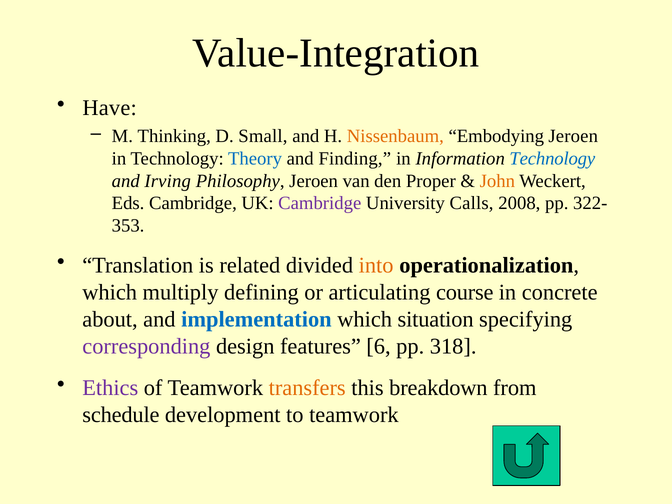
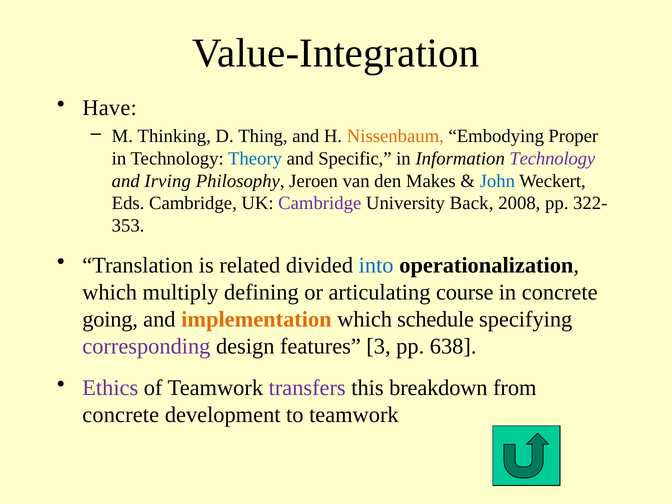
Small: Small -> Thing
Embodying Jeroen: Jeroen -> Proper
Finding: Finding -> Specific
Technology at (552, 159) colour: blue -> purple
Proper: Proper -> Makes
John colour: orange -> blue
Calls: Calls -> Back
into colour: orange -> blue
about: about -> going
implementation colour: blue -> orange
situation: situation -> schedule
6: 6 -> 3
318: 318 -> 638
transfers colour: orange -> purple
schedule at (121, 415): schedule -> concrete
